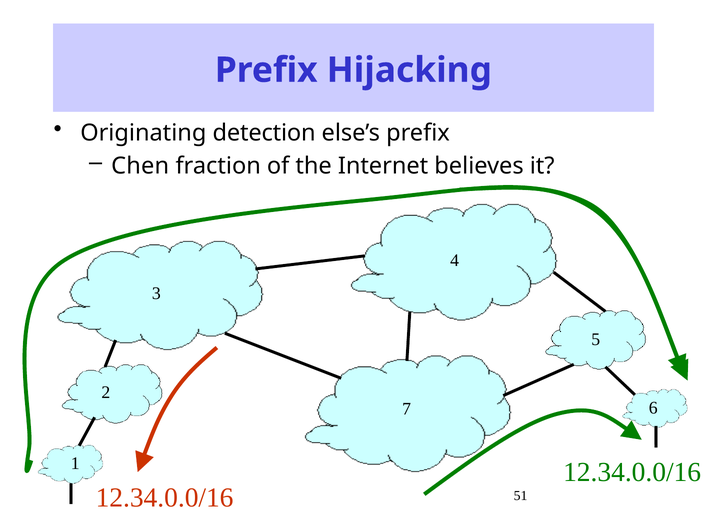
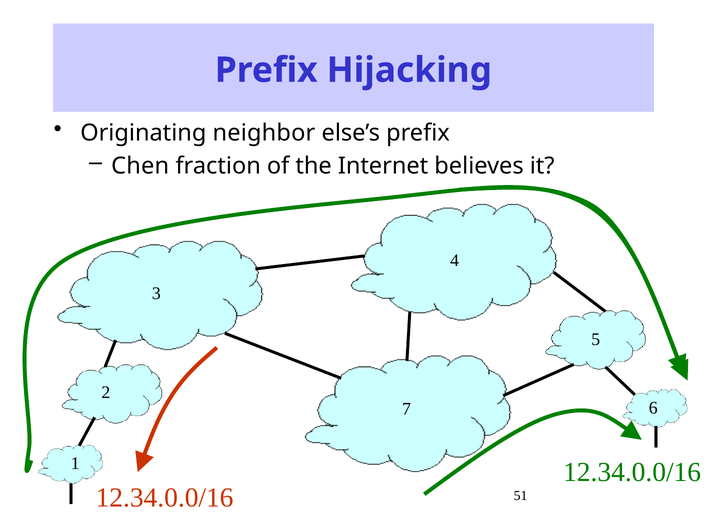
detection: detection -> neighbor
